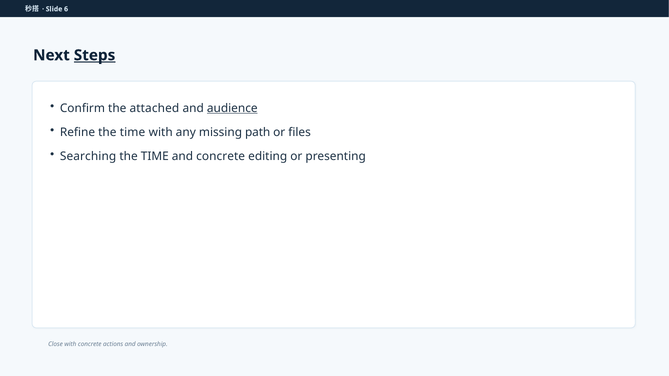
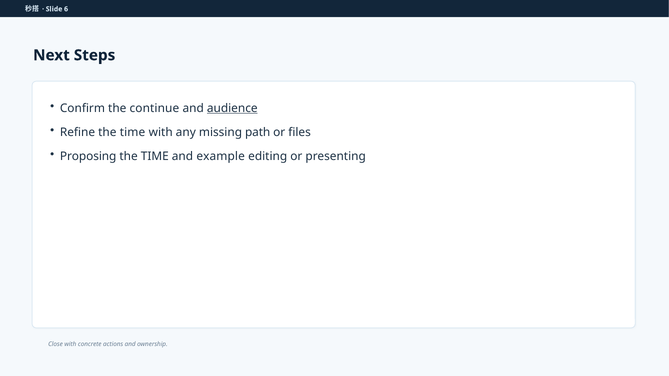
Steps underline: present -> none
attached: attached -> continue
Searching: Searching -> Proposing
and concrete: concrete -> example
